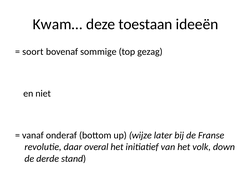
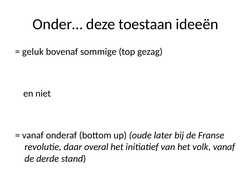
Kwam…: Kwam… -> Onder…
soort: soort -> geluk
wijze: wijze -> oude
volk down: down -> vanaf
